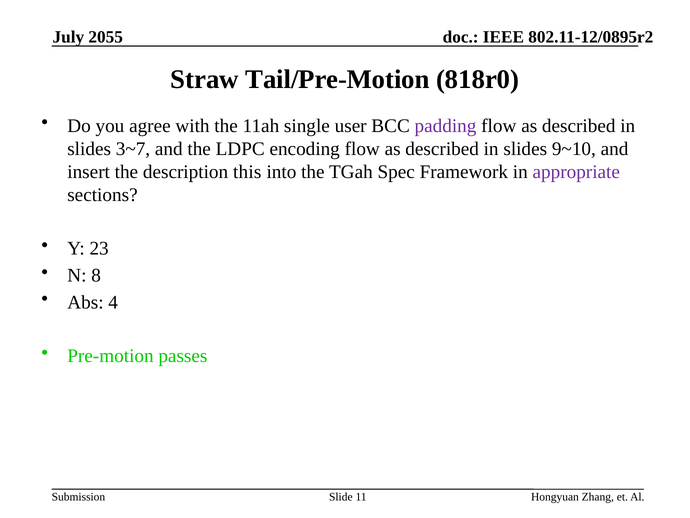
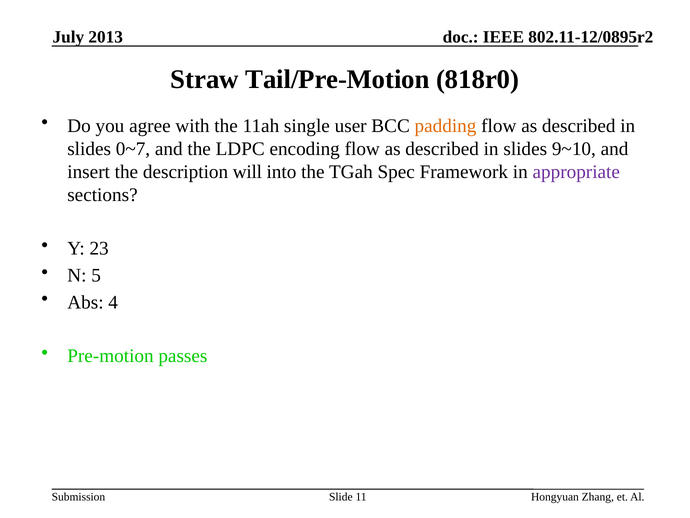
2055: 2055 -> 2013
padding colour: purple -> orange
3~7: 3~7 -> 0~7
this: this -> will
8: 8 -> 5
